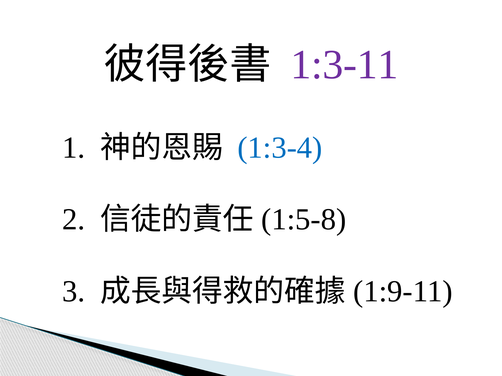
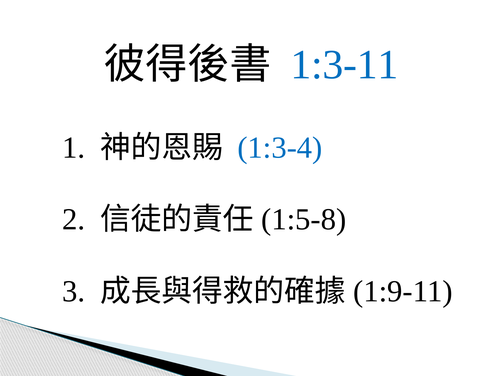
1:3-11 colour: purple -> blue
